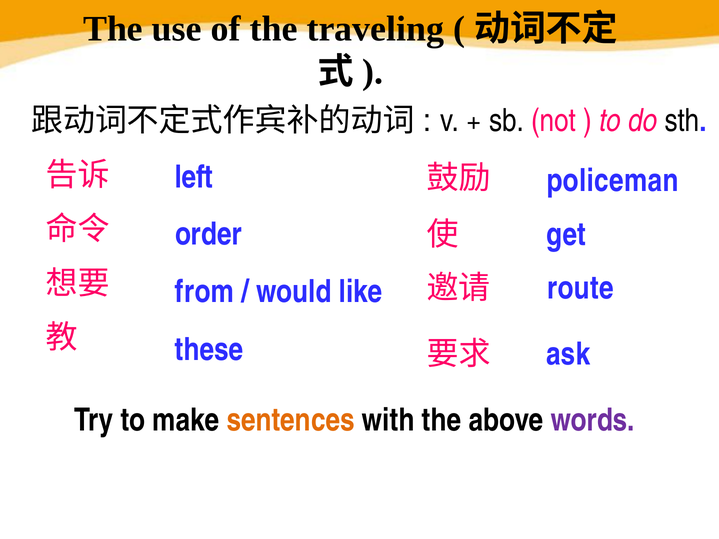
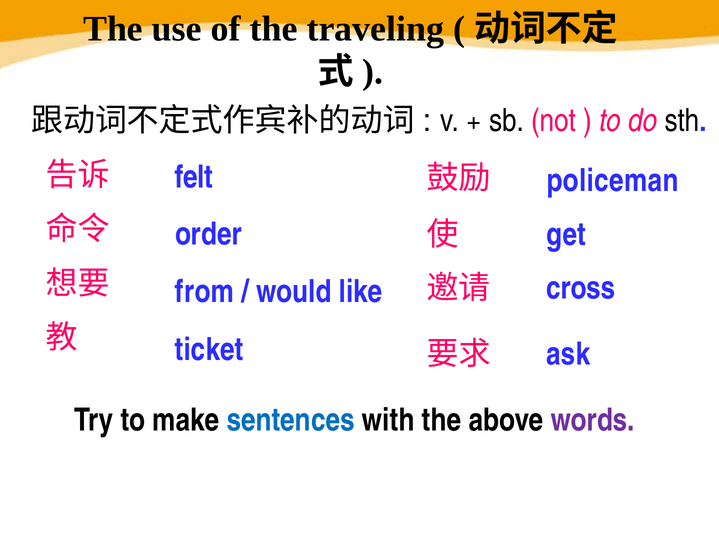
left: left -> felt
route: route -> cross
these: these -> ticket
sentences colour: orange -> blue
